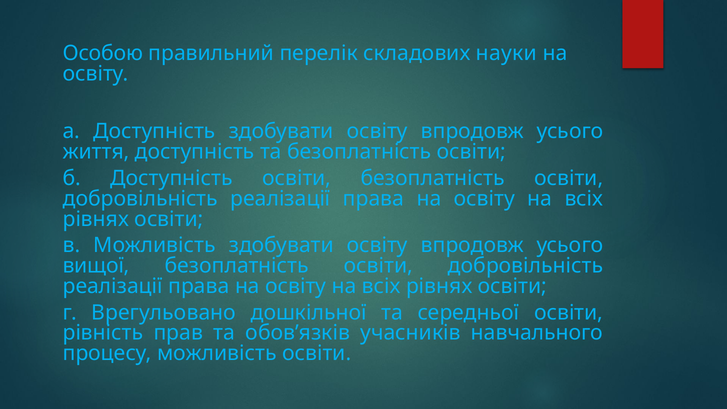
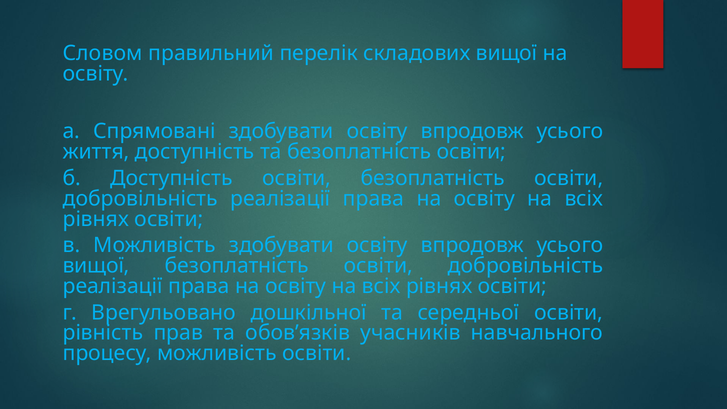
Особою: Особою -> Словом
складових науки: науки -> вищої
а Доступність: Доступність -> Спрямовані
